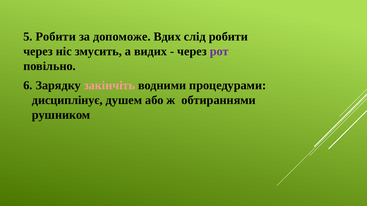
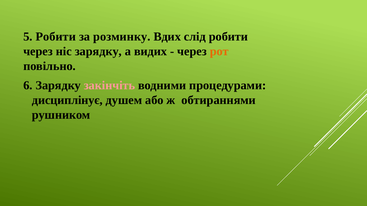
допоможе: допоможе -> розминку
ніс змусить: змусить -> зарядку
рот colour: purple -> orange
